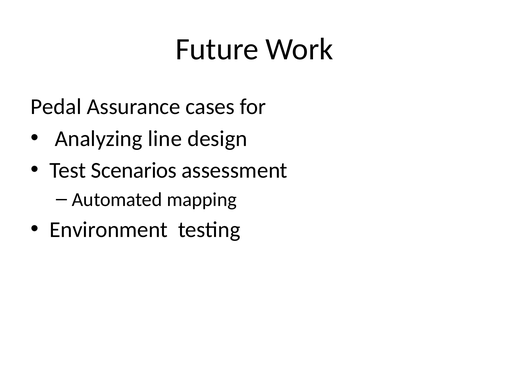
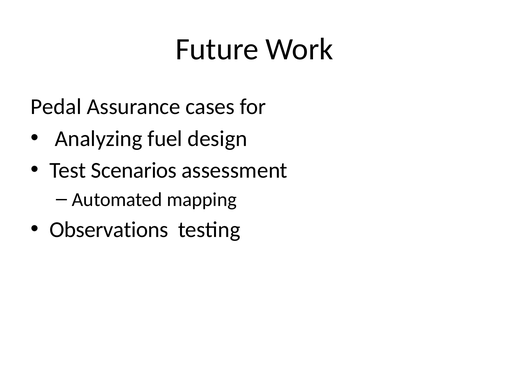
line: line -> fuel
Environment: Environment -> Observations
